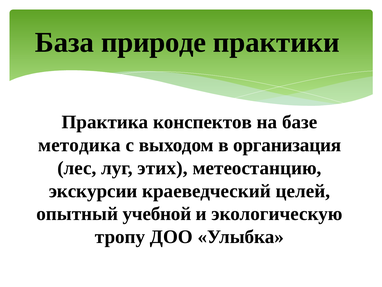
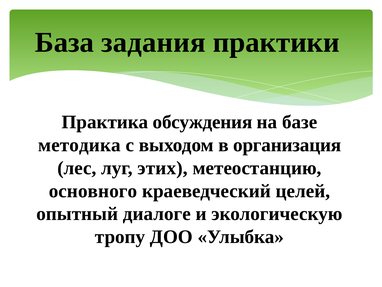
природе: природе -> задания
конспектов: конспектов -> обсуждения
экскурсии: экскурсии -> основного
учебной: учебной -> диалоге
